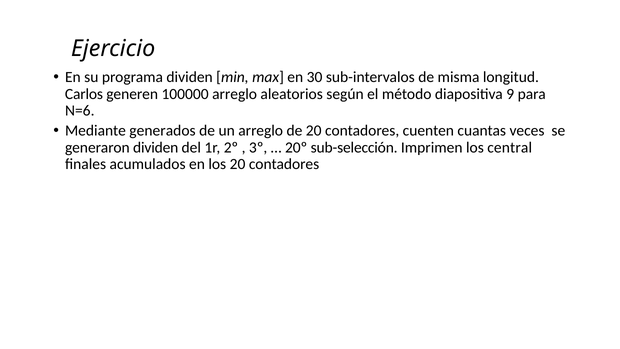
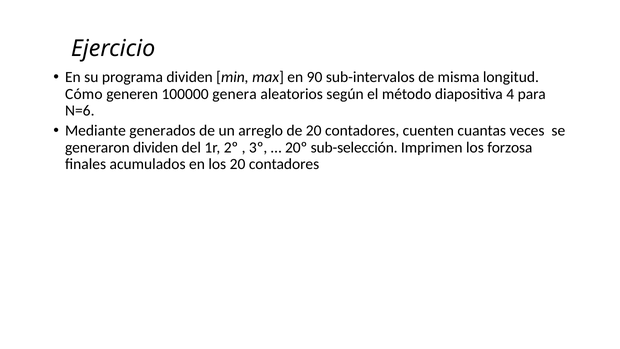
30: 30 -> 90
Carlos: Carlos -> Cómo
100000 arreglo: arreglo -> genera
9: 9 -> 4
central: central -> forzosa
